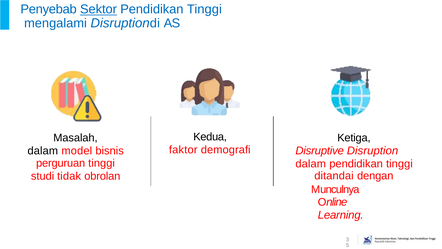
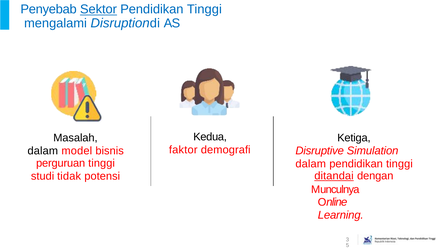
Disruption: Disruption -> Simulation
ditandai underline: none -> present
obrolan: obrolan -> potensi
